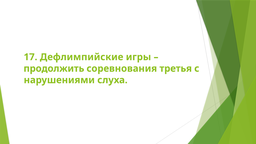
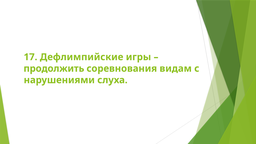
третья: третья -> видам
